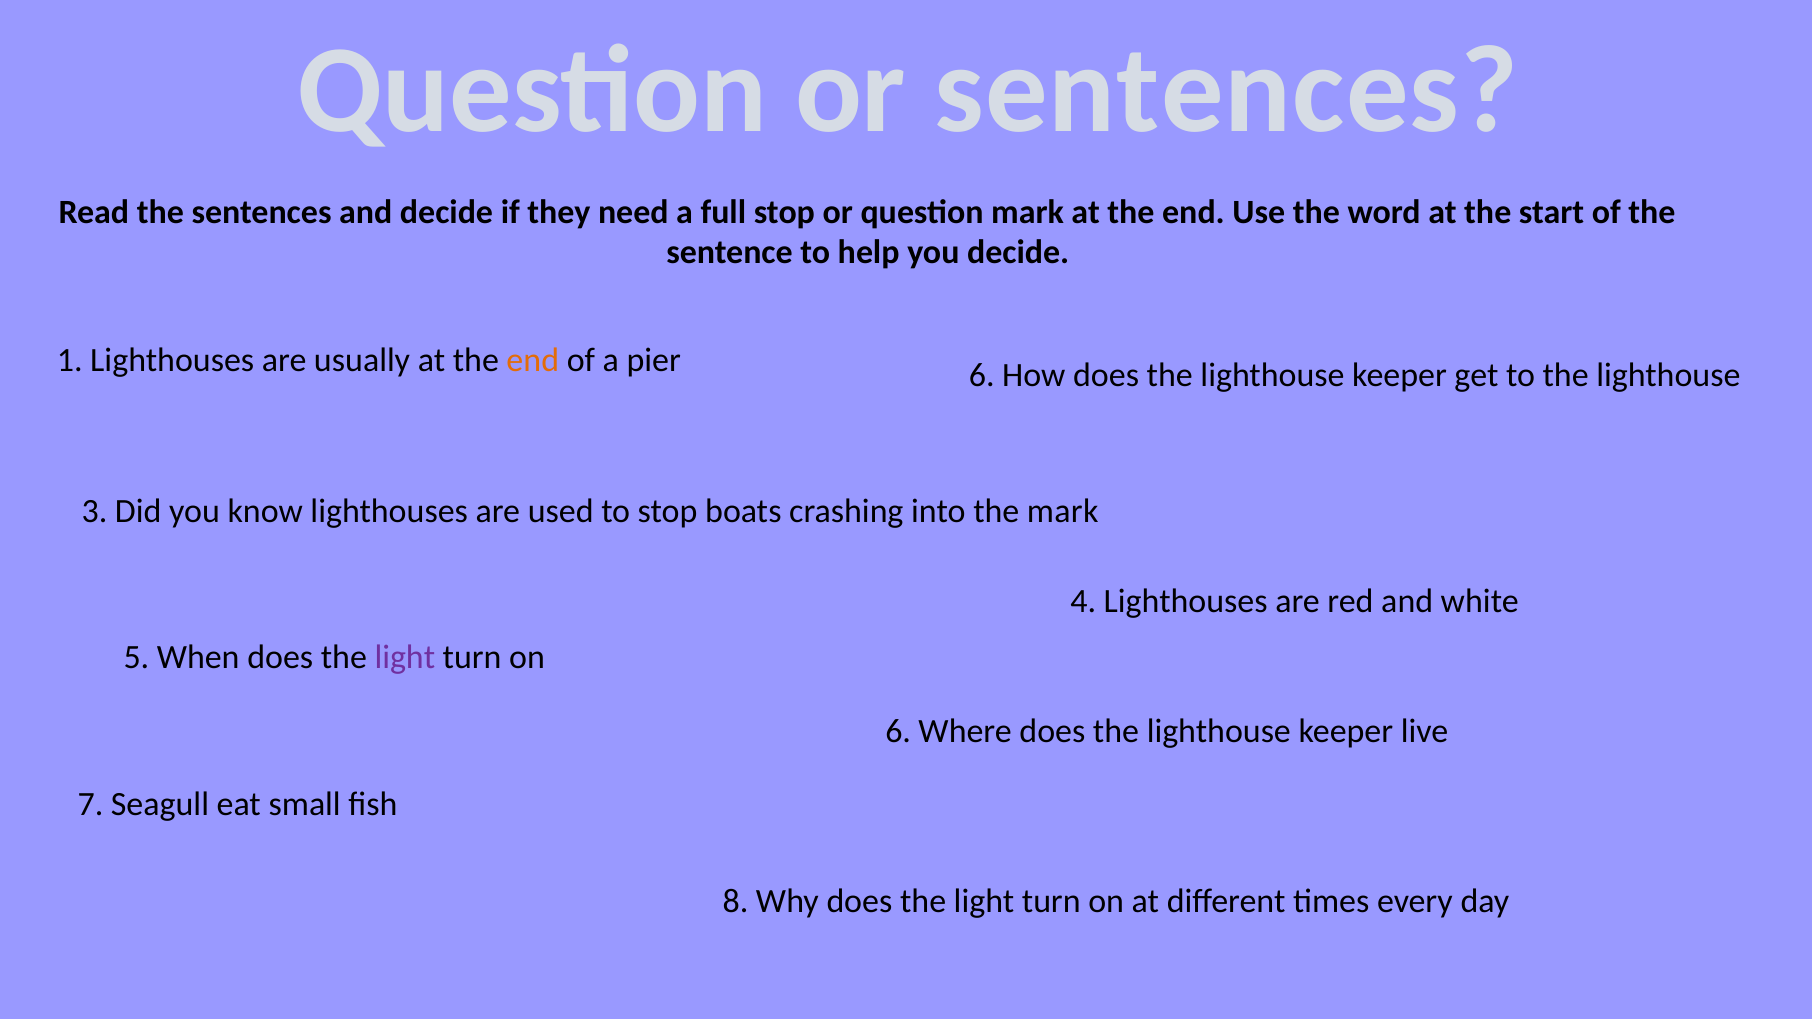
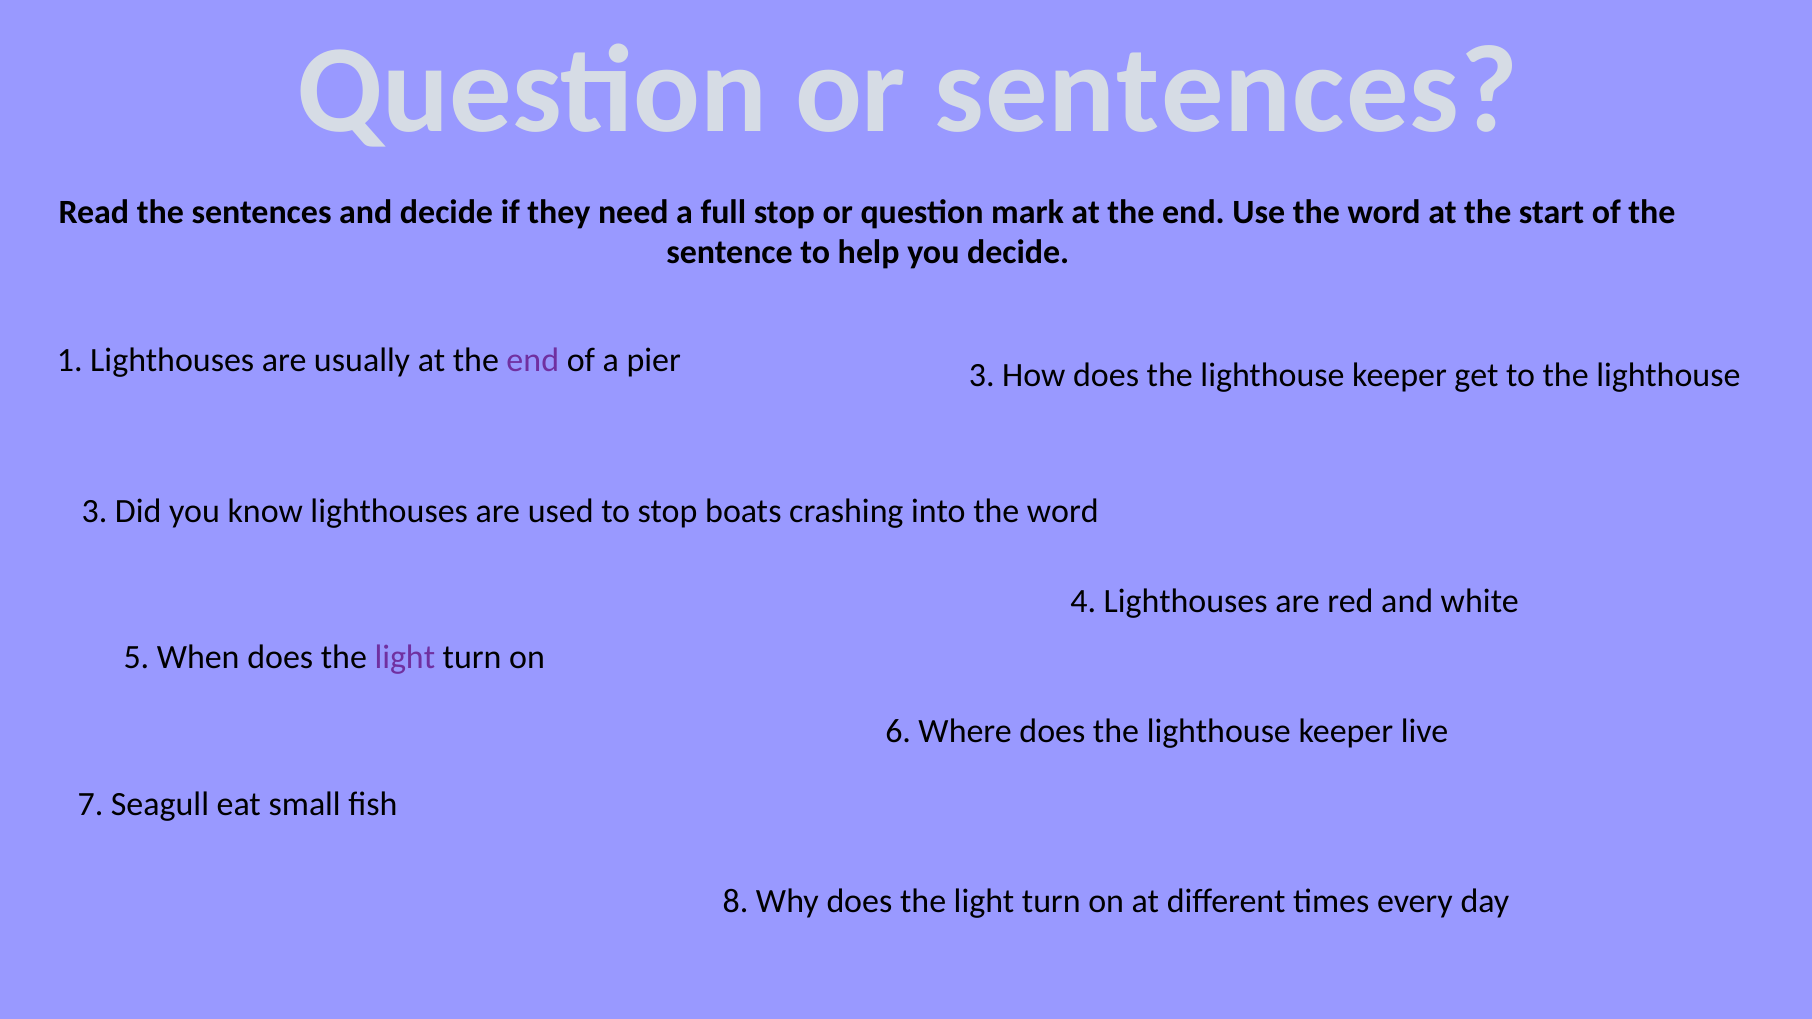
end at (533, 360) colour: orange -> purple
pier 6: 6 -> 3
into the mark: mark -> word
